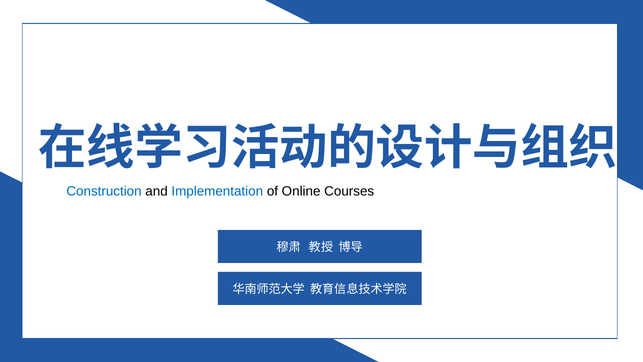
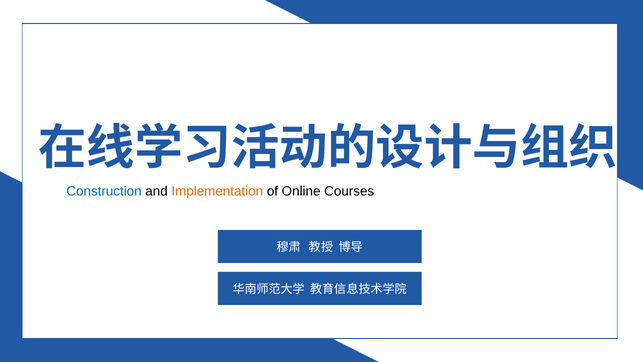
Implementation colour: blue -> orange
